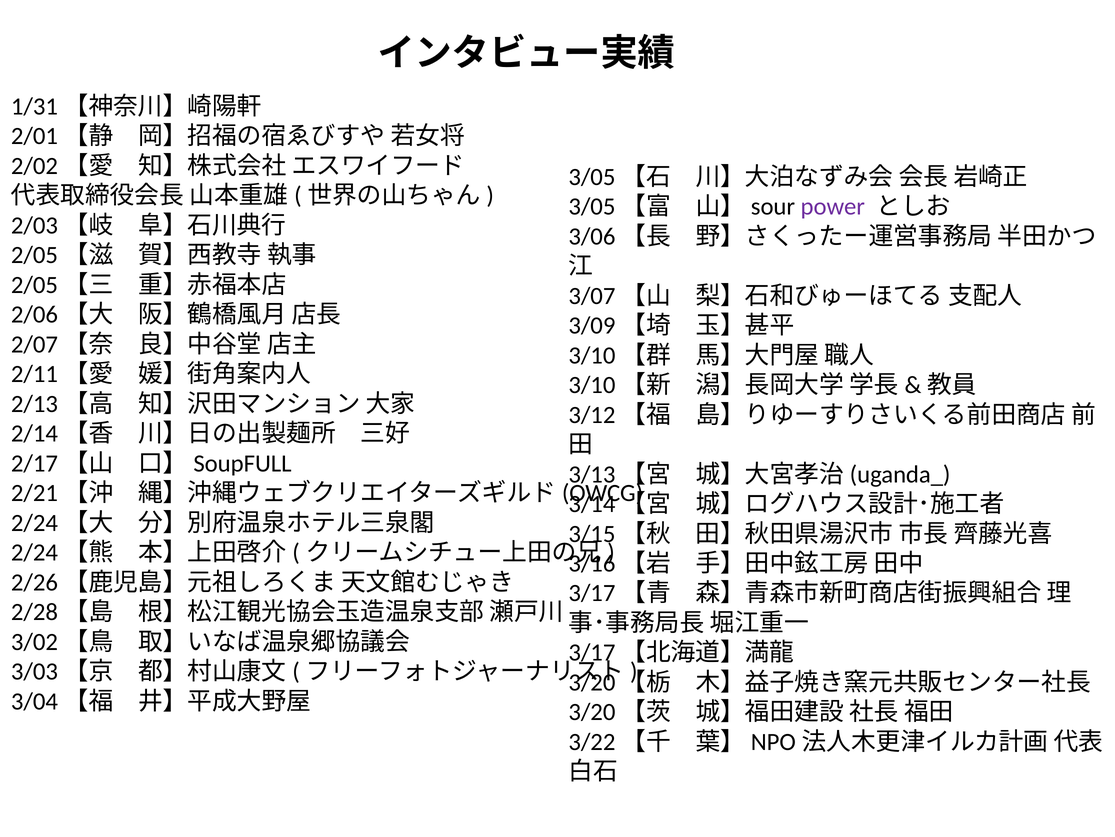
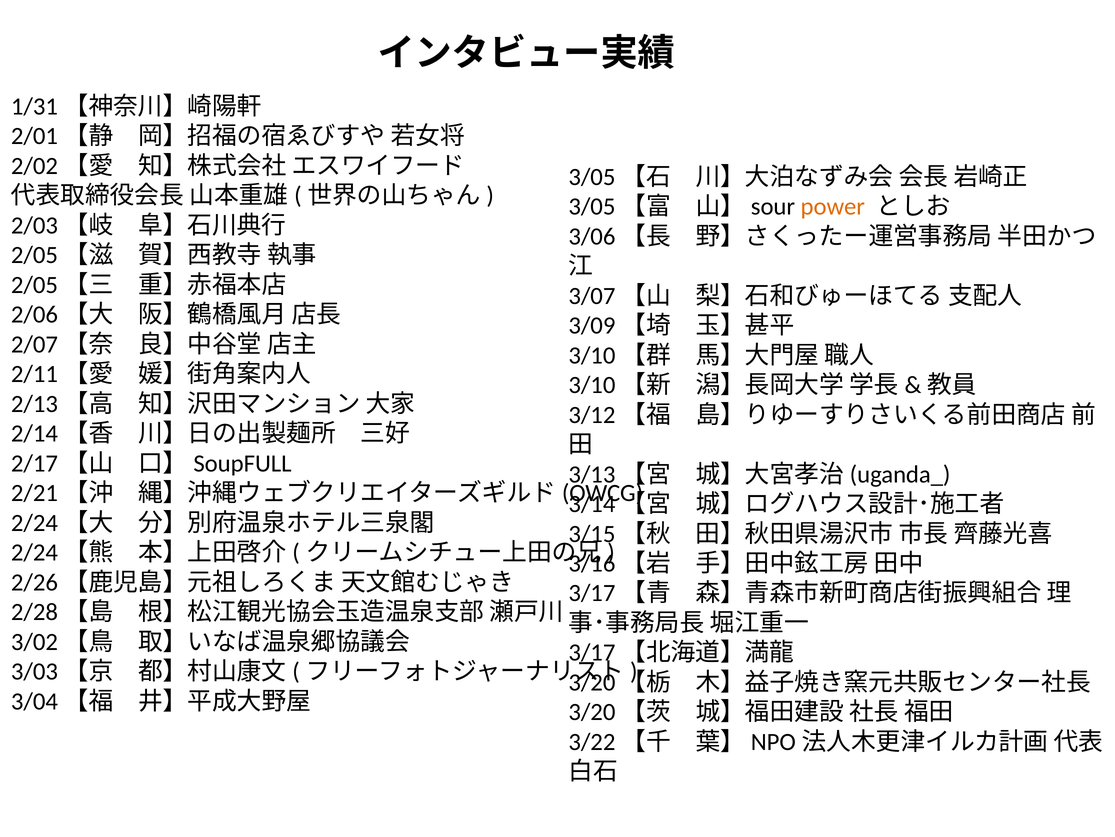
power colour: purple -> orange
